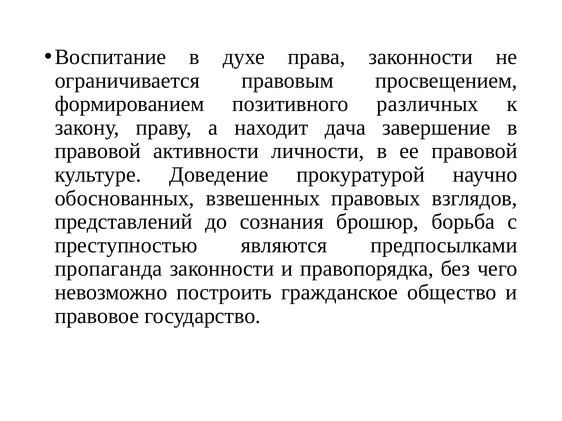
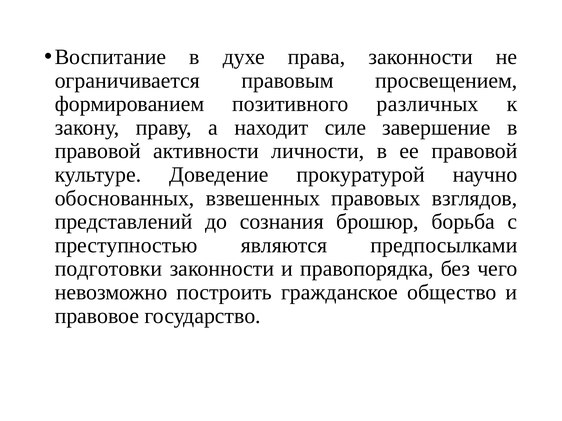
дача: дача -> силе
пропаганда: пропаганда -> подготовки
